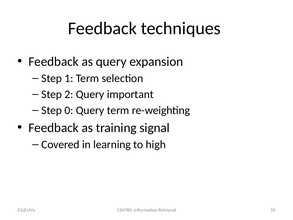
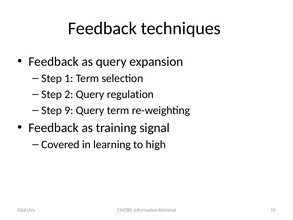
important: important -> regulation
0: 0 -> 9
